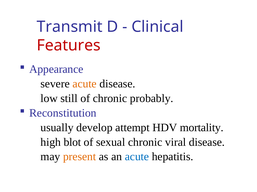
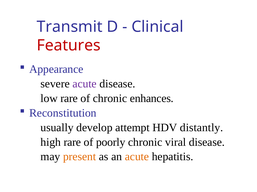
acute at (85, 84) colour: orange -> purple
low still: still -> rare
probably: probably -> enhances
mortality: mortality -> distantly
high blot: blot -> rare
sexual: sexual -> poorly
acute at (137, 157) colour: blue -> orange
